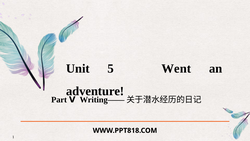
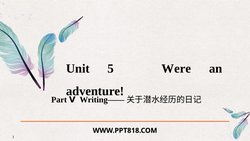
Went: Went -> Were
